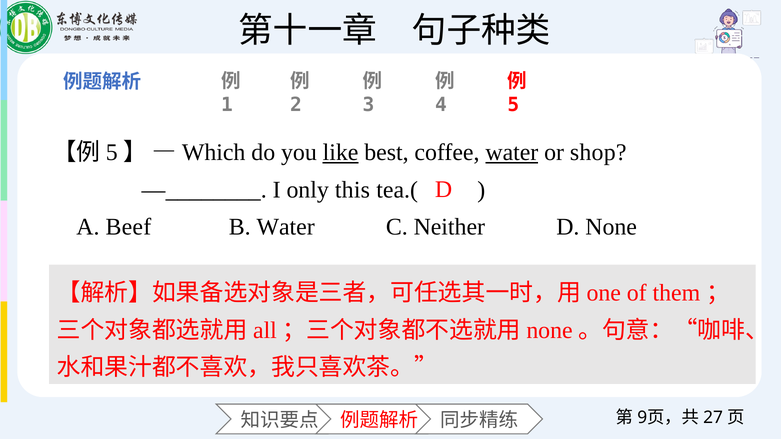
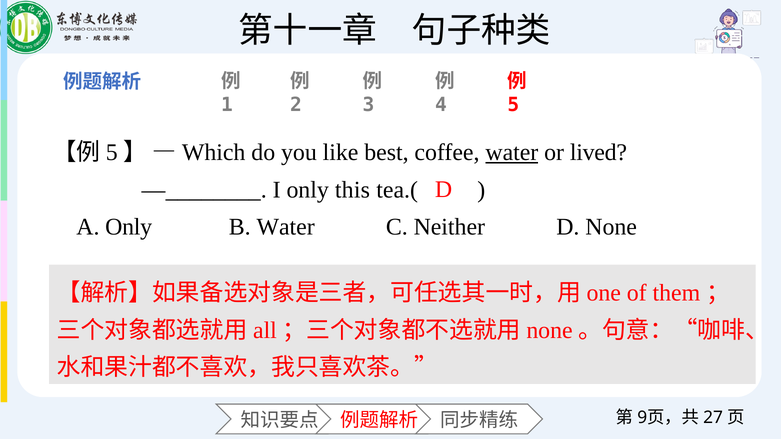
like underline: present -> none
shop: shop -> lived
A Beef: Beef -> Only
